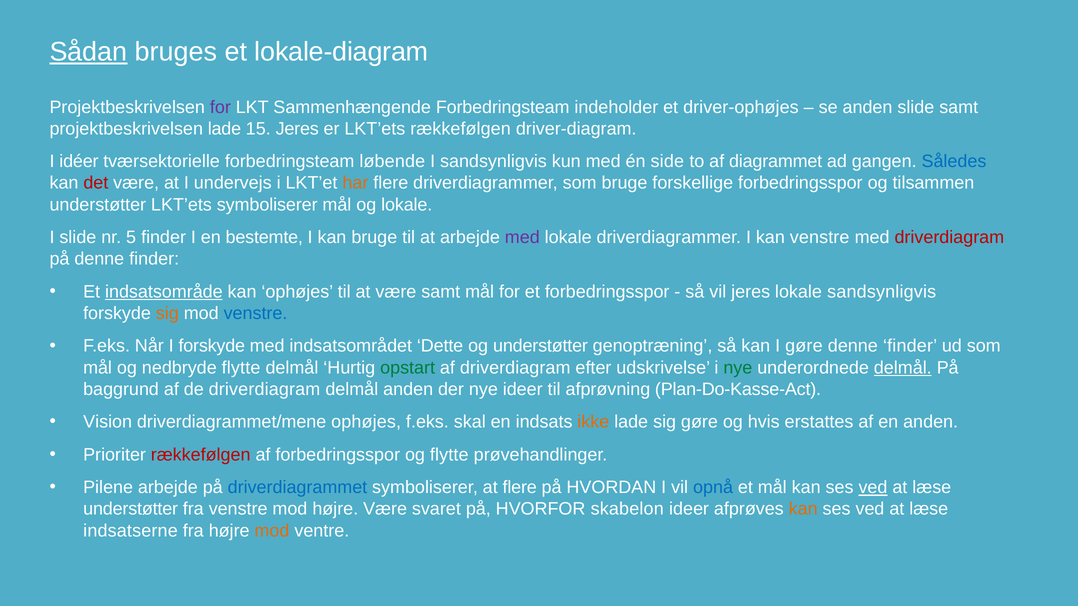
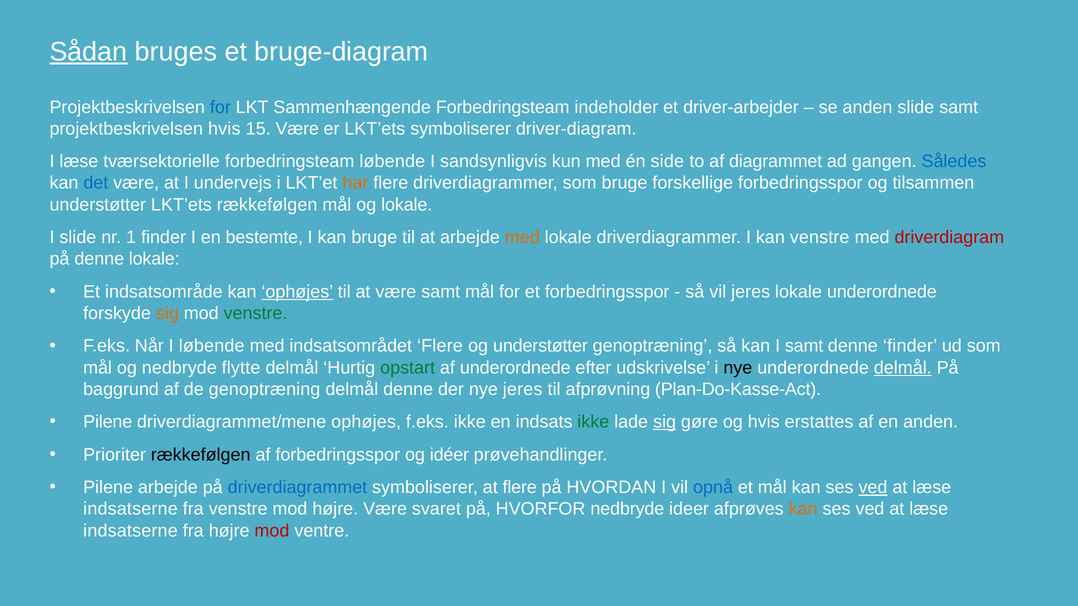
lokale-diagram: lokale-diagram -> bruge-diagram
for at (220, 107) colour: purple -> blue
driver-ophøjes: driver-ophøjes -> driver-arbejder
projektbeskrivelsen lade: lade -> hvis
15 Jeres: Jeres -> Være
LKT’ets rækkefølgen: rækkefølgen -> symboliserer
I idéer: idéer -> læse
det colour: red -> blue
LKT’ets symboliserer: symboliserer -> rækkefølgen
5: 5 -> 1
med at (522, 238) colour: purple -> orange
på denne finder: finder -> lokale
indsatsområde underline: present -> none
ophøjes at (297, 292) underline: none -> present
lokale sandsynligvis: sandsynligvis -> underordnede
venstre at (256, 313) colour: blue -> green
I forskyde: forskyde -> løbende
indsatsområdet Dette: Dette -> Flere
I gøre: gøre -> samt
af driverdiagram: driverdiagram -> underordnede
nye at (738, 368) colour: green -> black
de driverdiagram: driverdiagram -> genoptræning
delmål anden: anden -> denne
nye ideer: ideer -> jeres
Vision at (108, 422): Vision -> Pilene
f.eks skal: skal -> ikke
ikke at (593, 422) colour: orange -> green
sig at (665, 422) underline: none -> present
rækkefølgen at (201, 455) colour: red -> black
og flytte: flytte -> idéer
understøtter at (131, 509): understøtter -> indsatserne
HVORFOR skabelon: skabelon -> nedbryde
mod at (272, 531) colour: orange -> red
